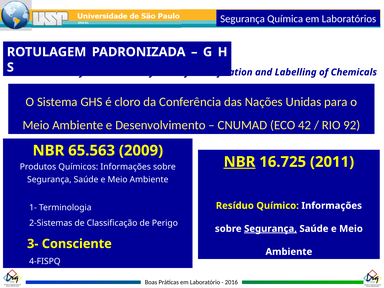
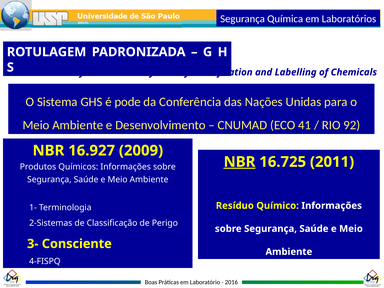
cloro: cloro -> pode
42: 42 -> 41
65.563: 65.563 -> 16.927
Segurança at (271, 229) underline: present -> none
